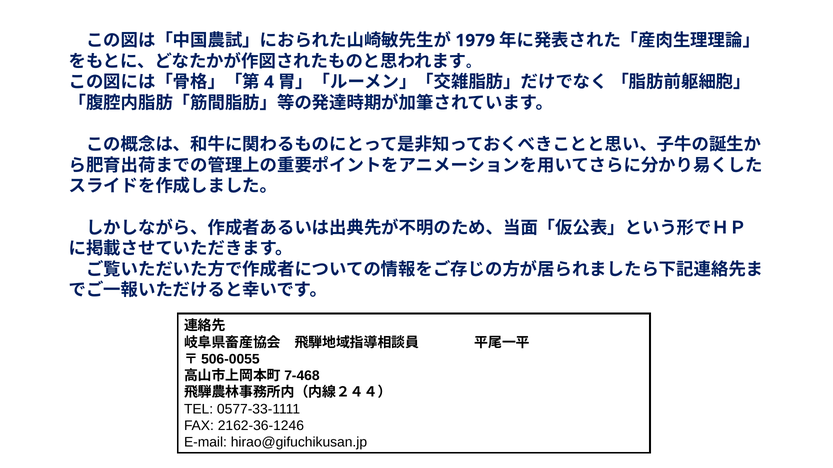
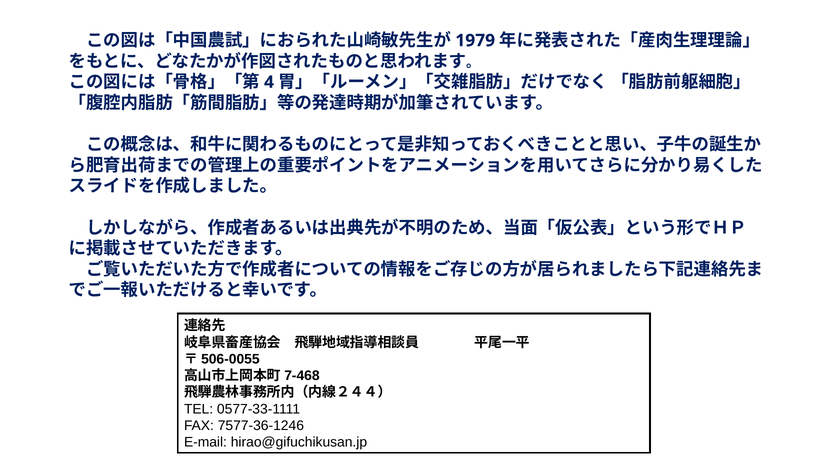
2162-36-1246: 2162-36-1246 -> 7577-36-1246
